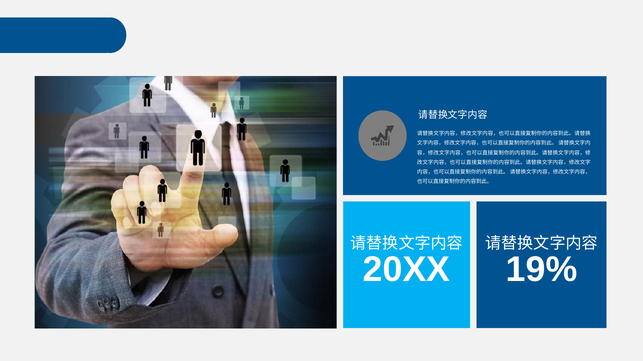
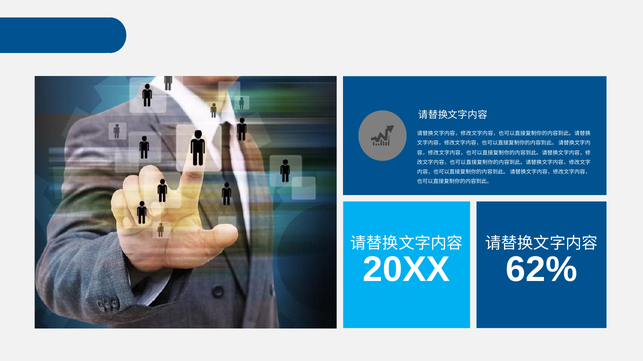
19%: 19% -> 62%
